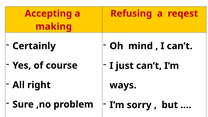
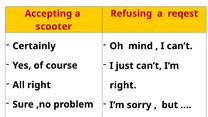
making: making -> scooter
ways at (123, 85): ways -> right
